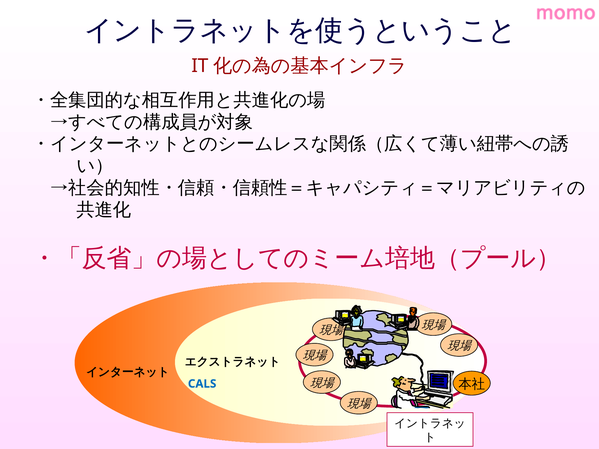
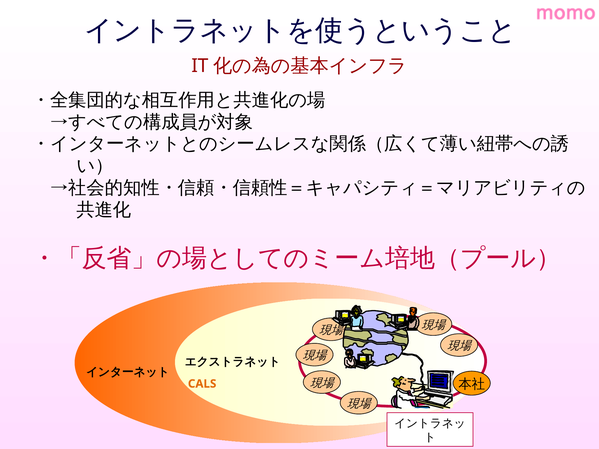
CALS colour: blue -> orange
